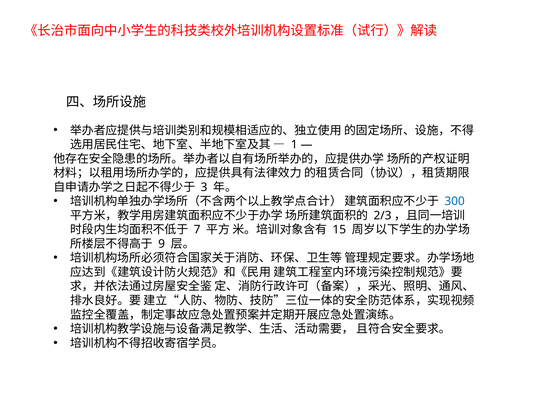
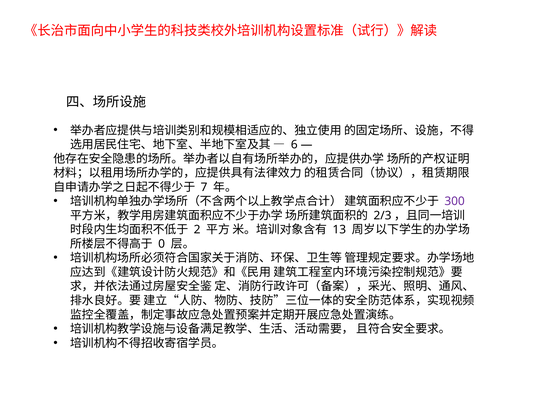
1: 1 -> 6
3: 3 -> 7
300 colour: blue -> purple
7: 7 -> 2
15: 15 -> 13
9: 9 -> 0
